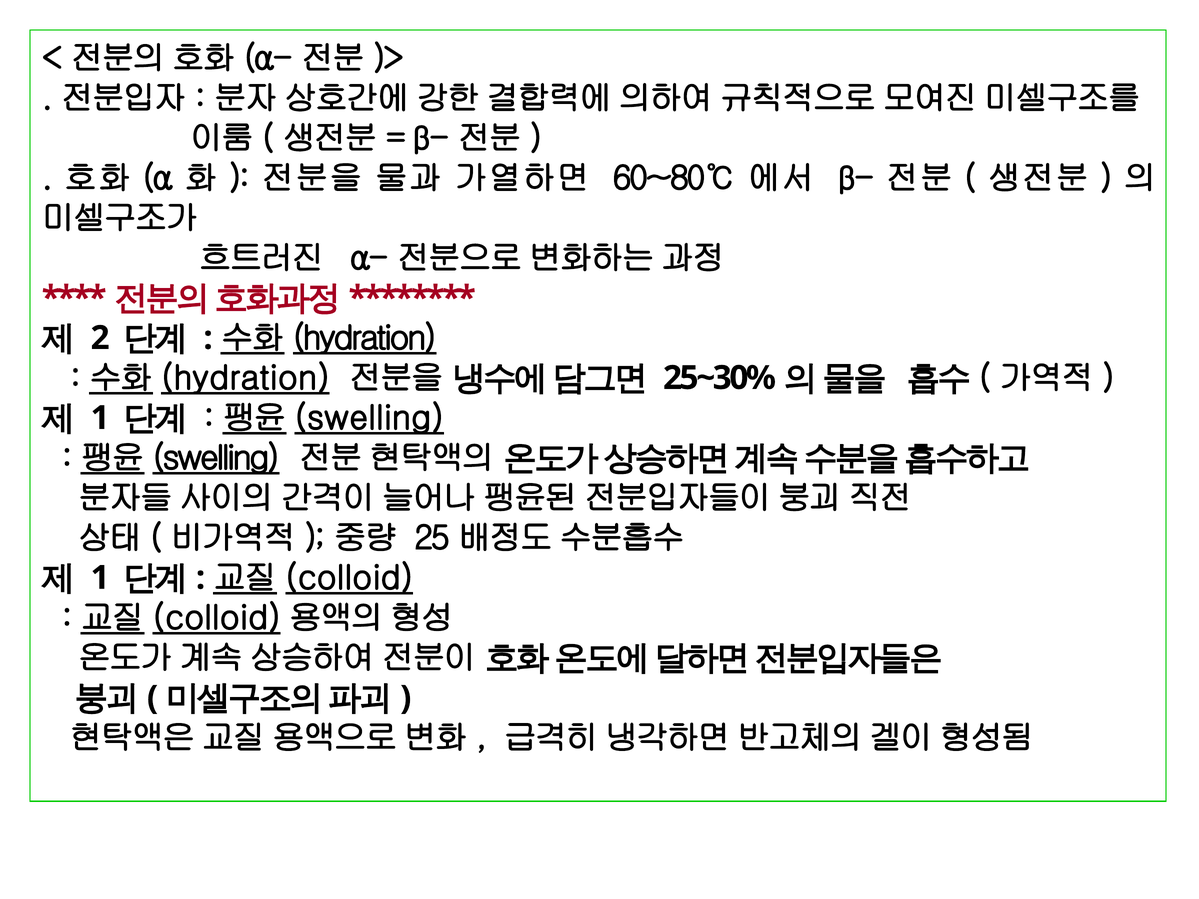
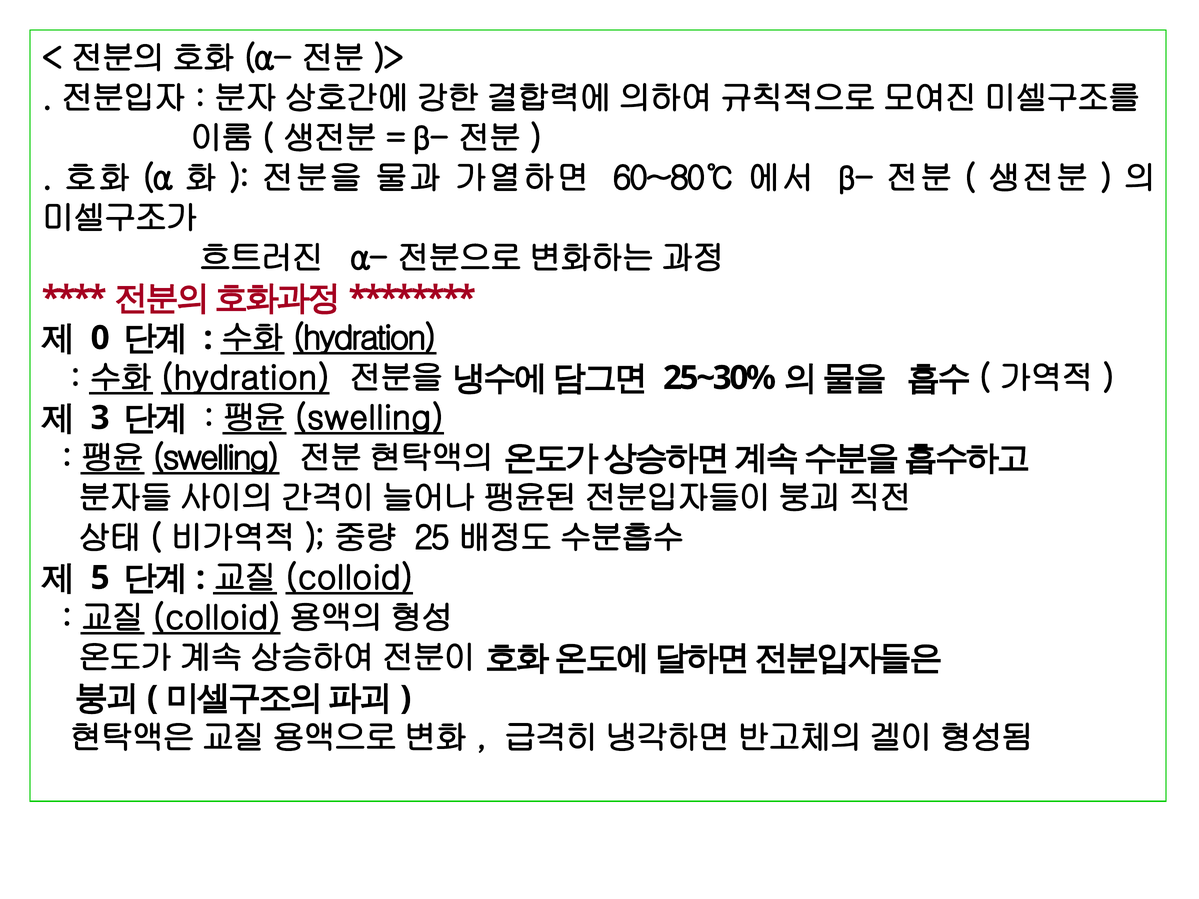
2: 2 -> 0
1 at (100, 418): 1 -> 3
1 at (100, 578): 1 -> 5
